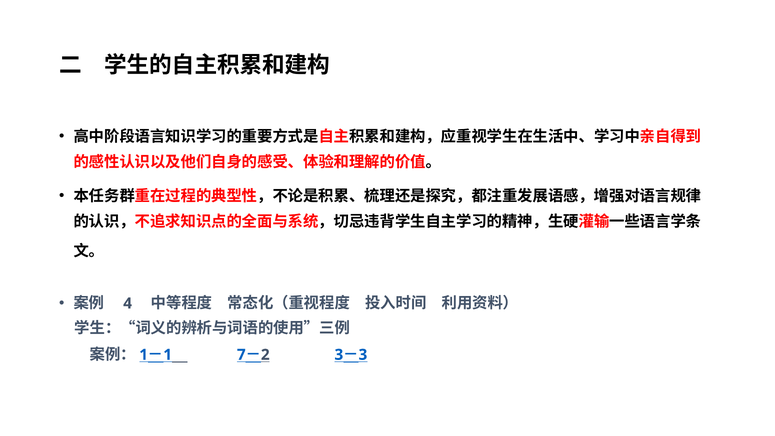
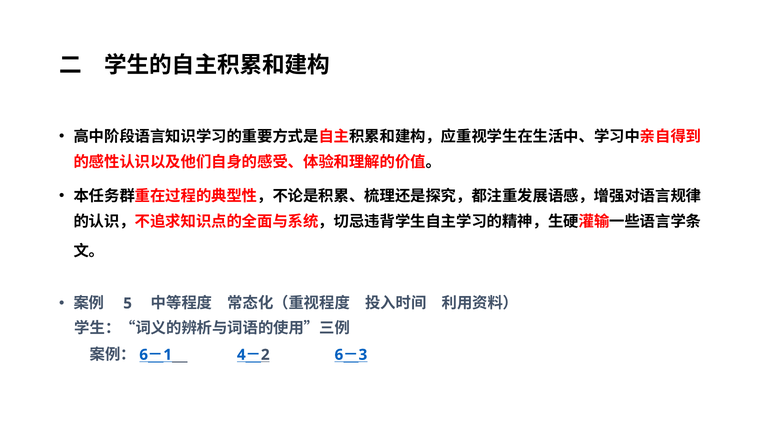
4: 4 -> 5
1 at (144, 355): 1 -> 6
7: 7 -> 4
2 3: 3 -> 6
